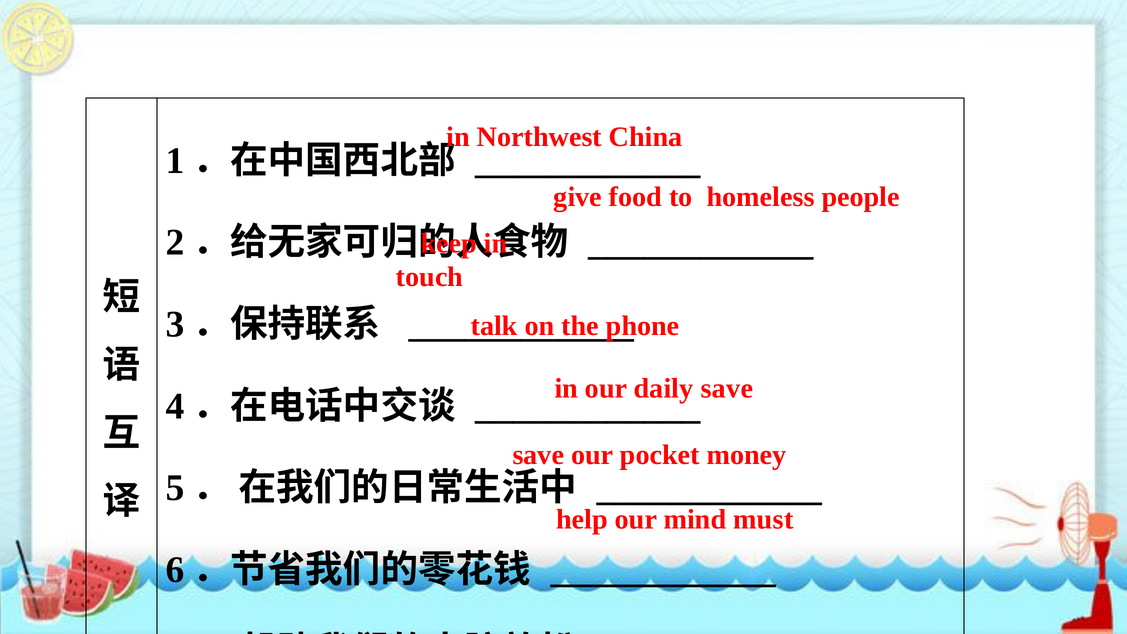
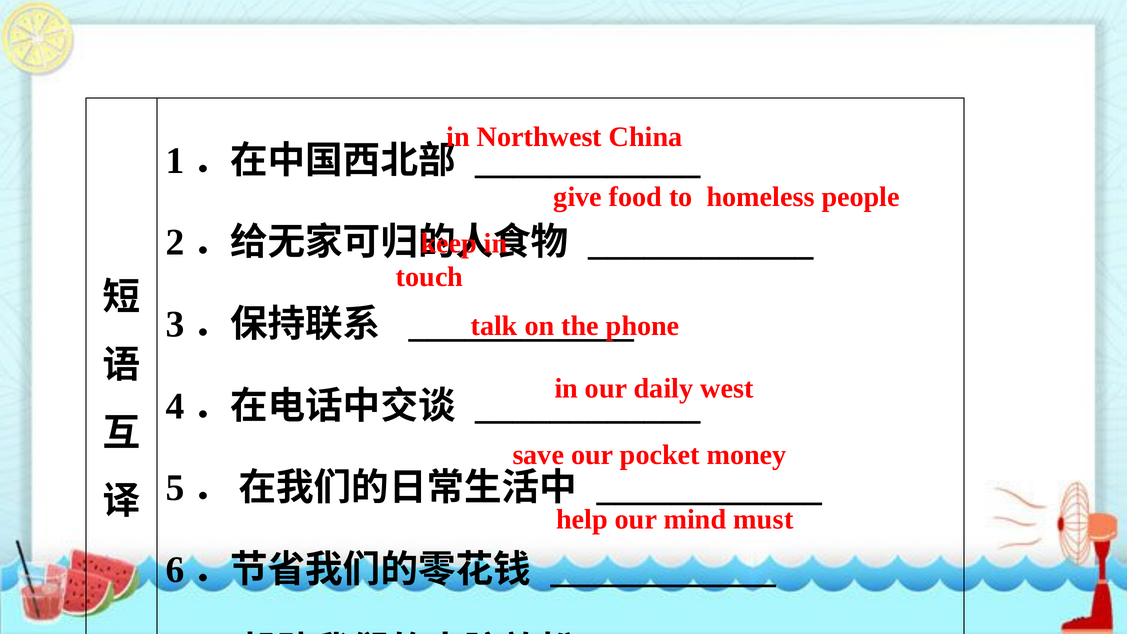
save at (727, 388): save -> west
